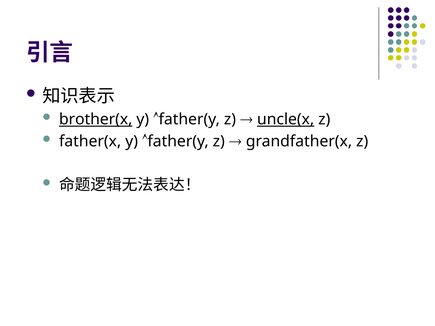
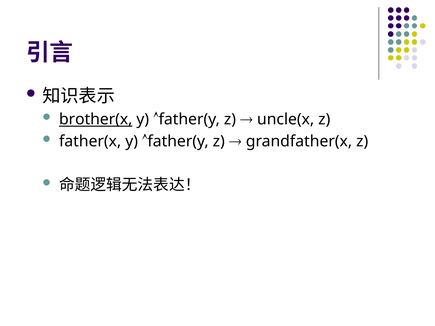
uncle(x underline: present -> none
